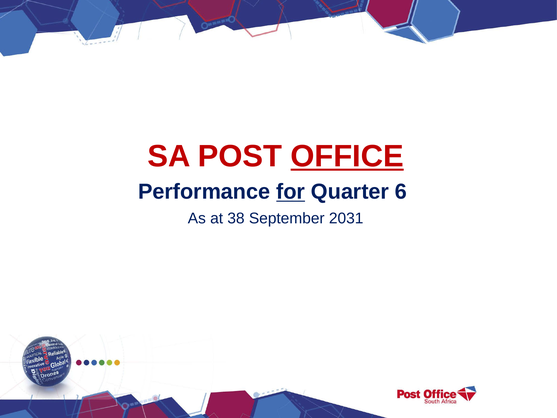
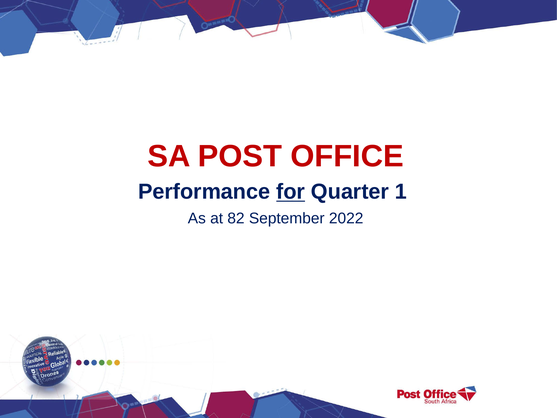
OFFICE underline: present -> none
6: 6 -> 1
38: 38 -> 82
2031: 2031 -> 2022
